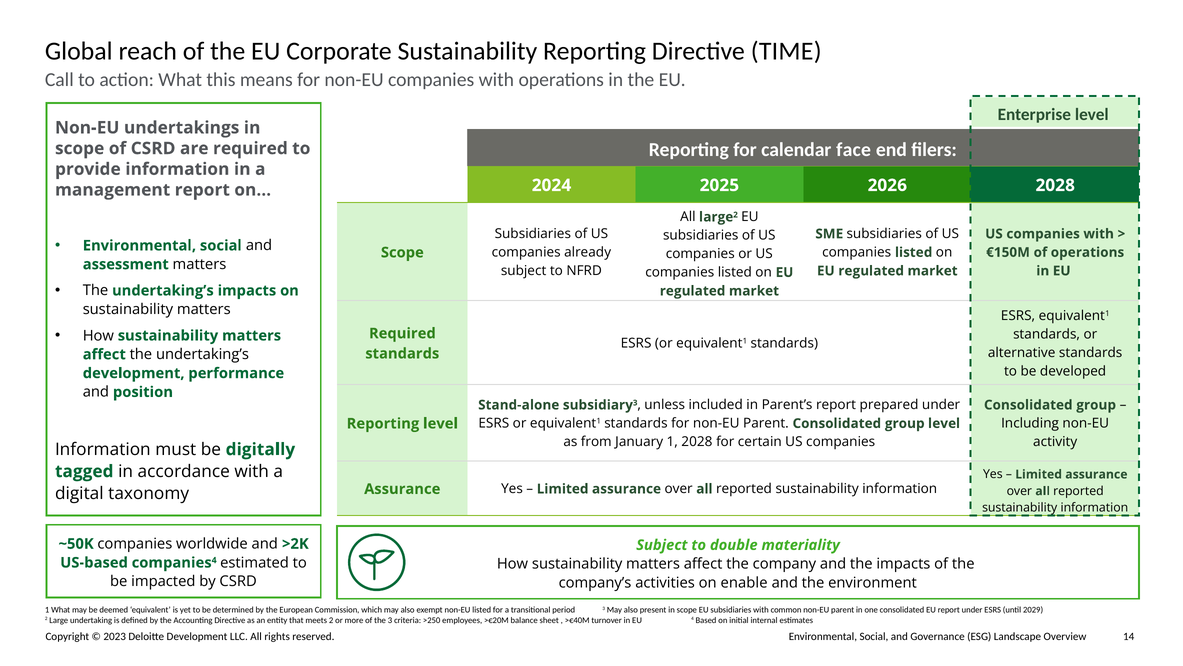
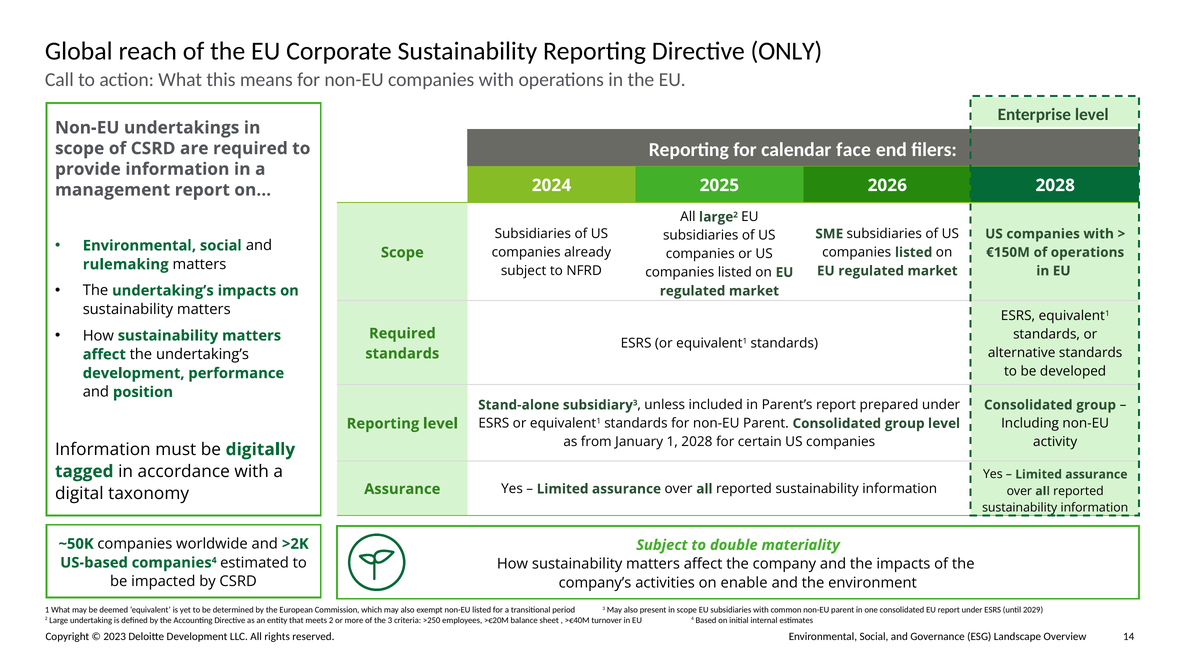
TIME: TIME -> ONLY
assessment: assessment -> rulemaking
